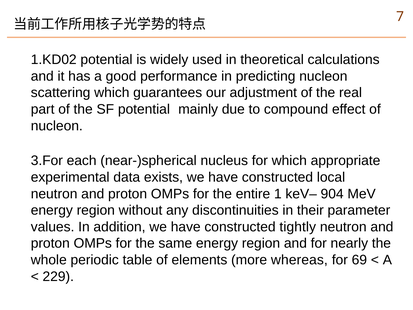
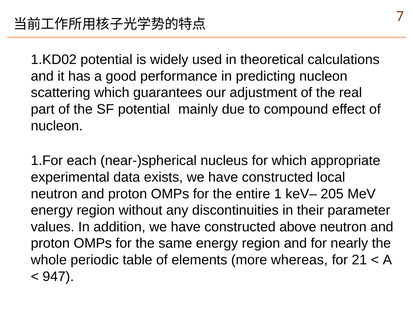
3.For: 3.For -> 1.For
904: 904 -> 205
tightly: tightly -> above
69: 69 -> 21
229: 229 -> 947
